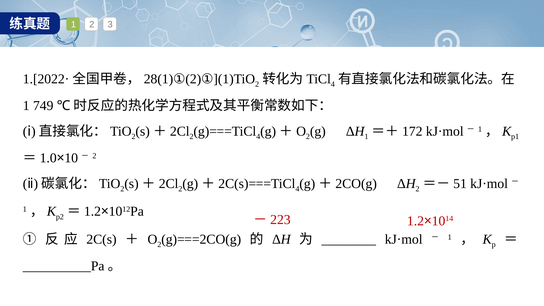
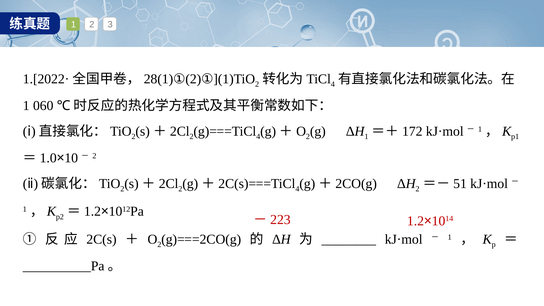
749: 749 -> 060
